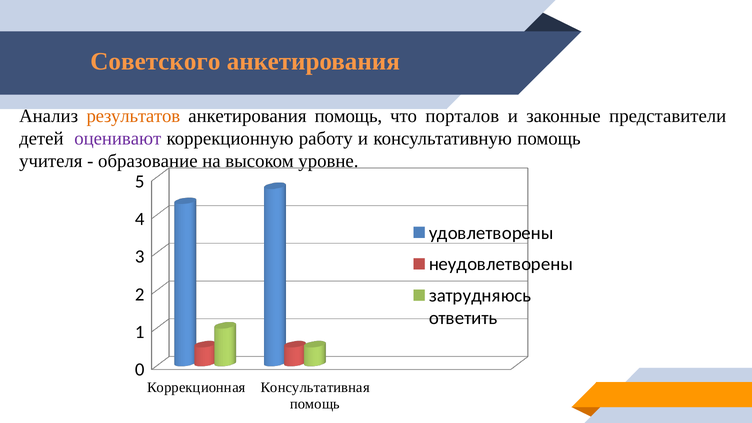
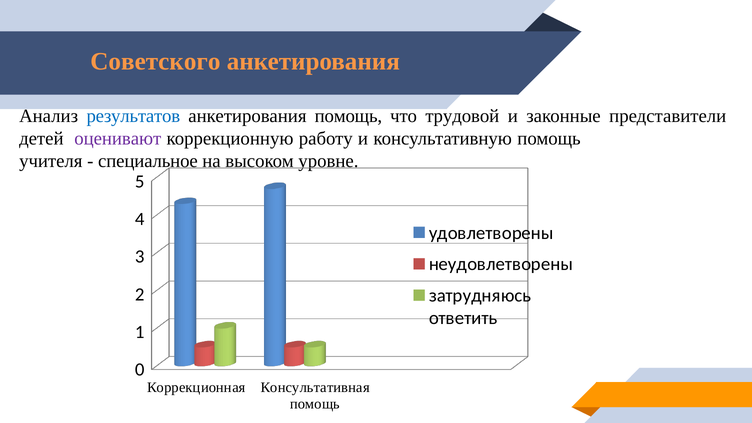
результатов colour: orange -> blue
порталов: порталов -> трудовой
образование: образование -> специальное
